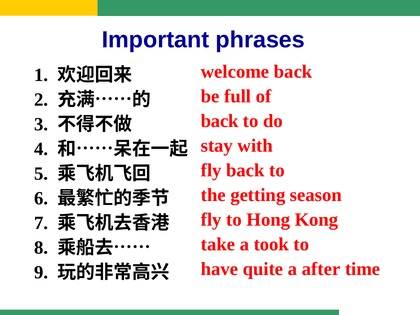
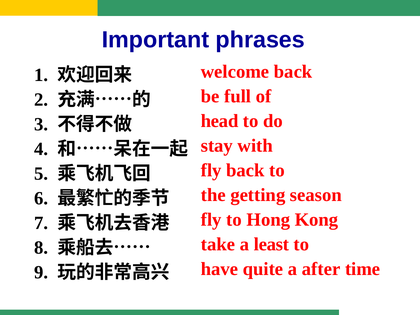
back at (220, 121): back -> head
took: took -> least
